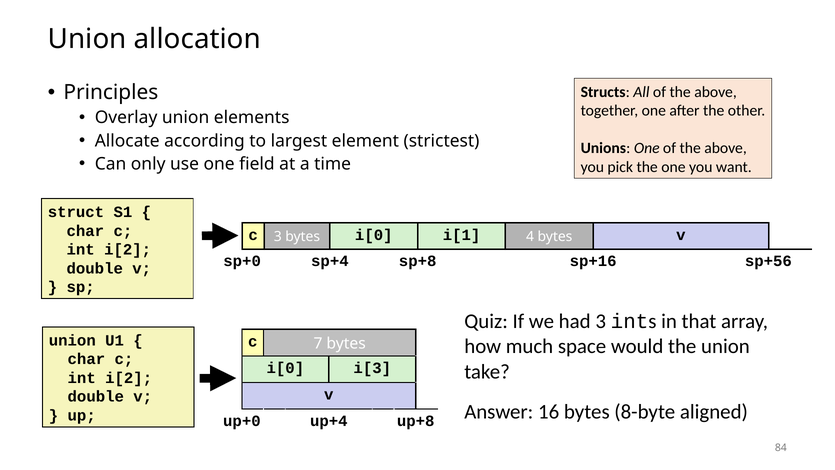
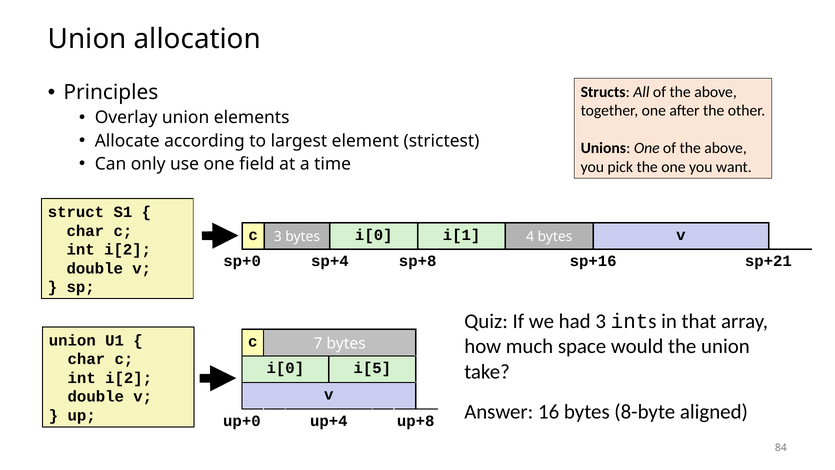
sp+56: sp+56 -> sp+21
i[3: i[3 -> i[5
